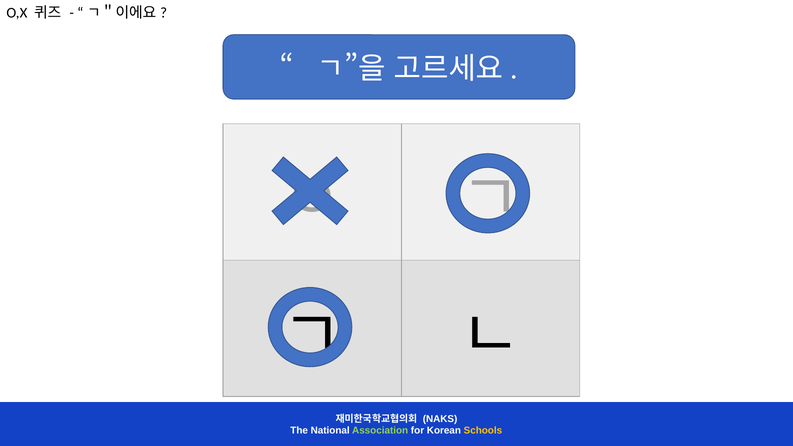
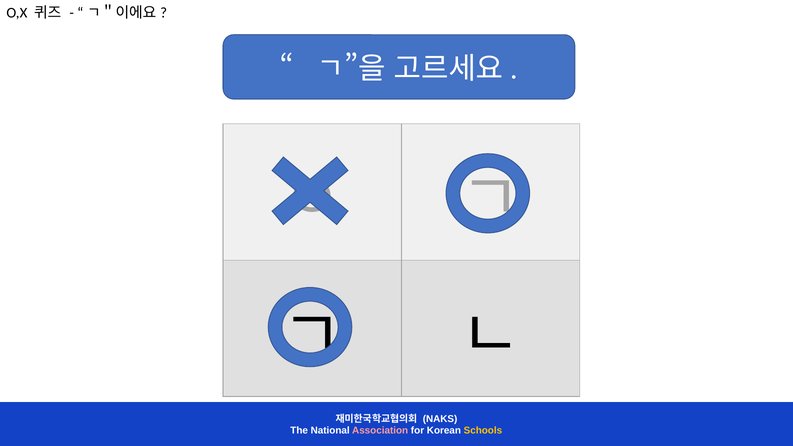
Association colour: light green -> pink
